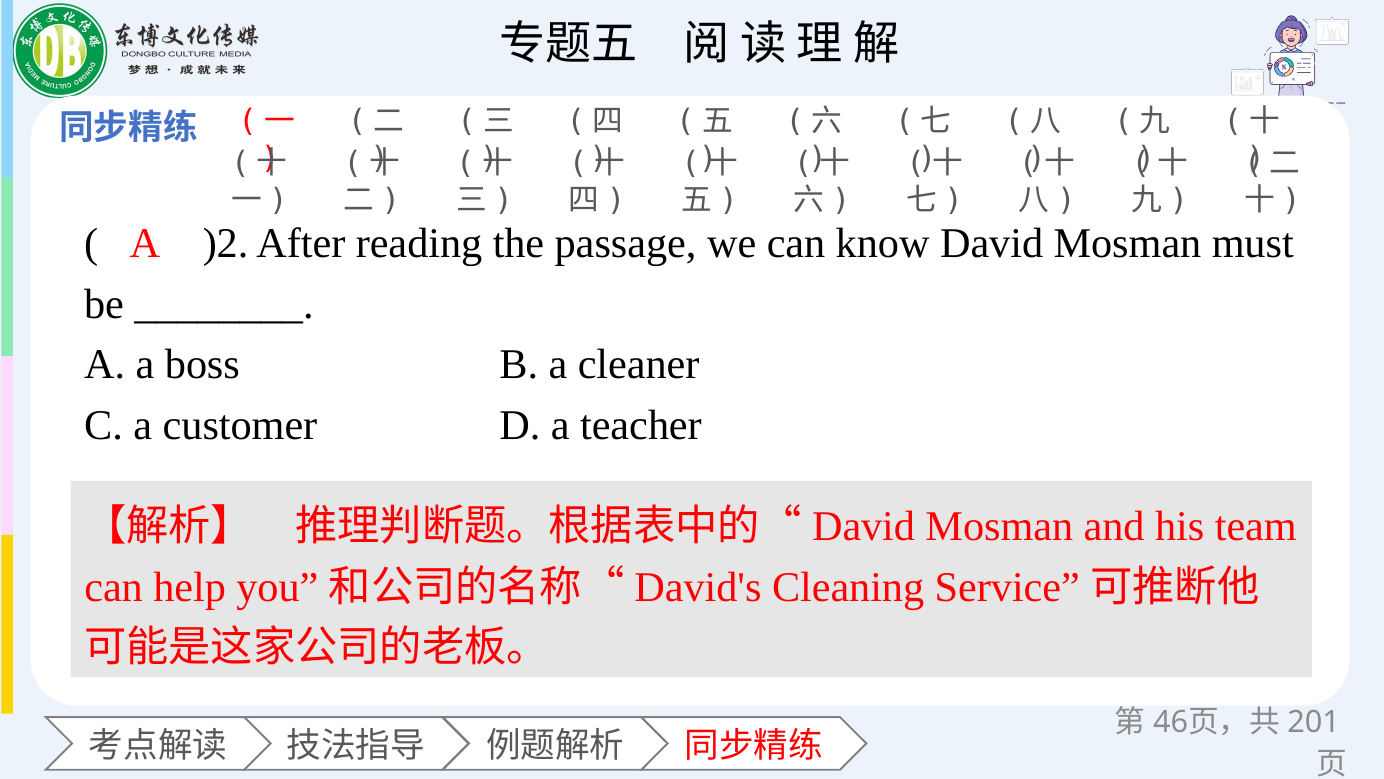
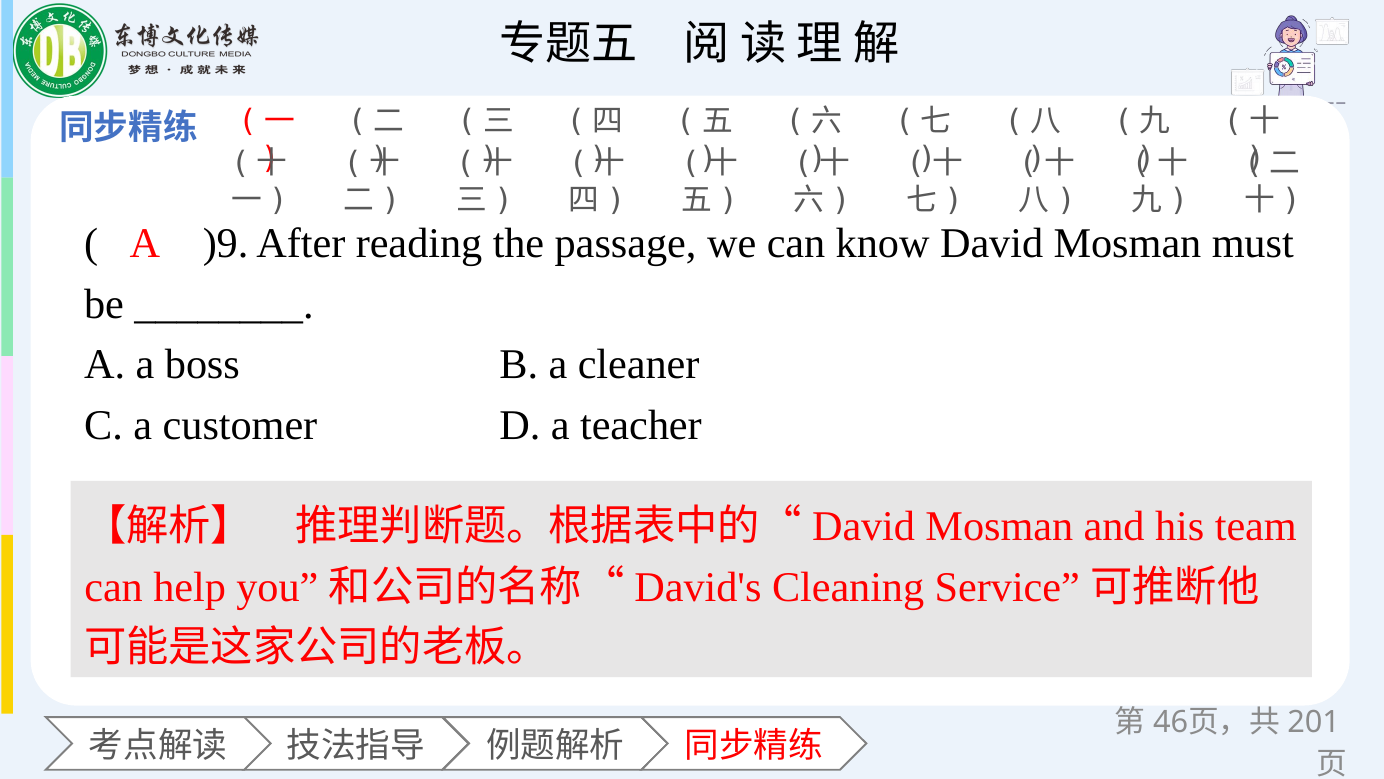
)2: )2 -> )9
